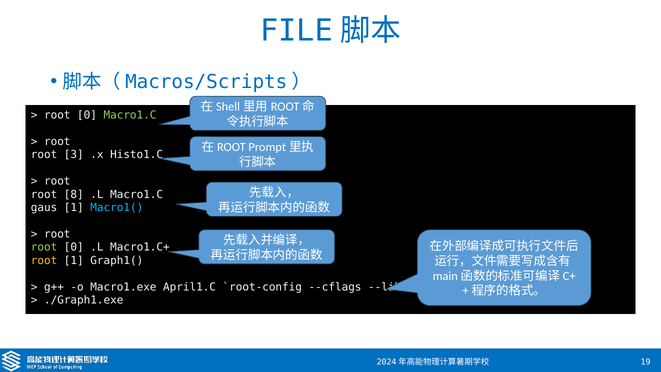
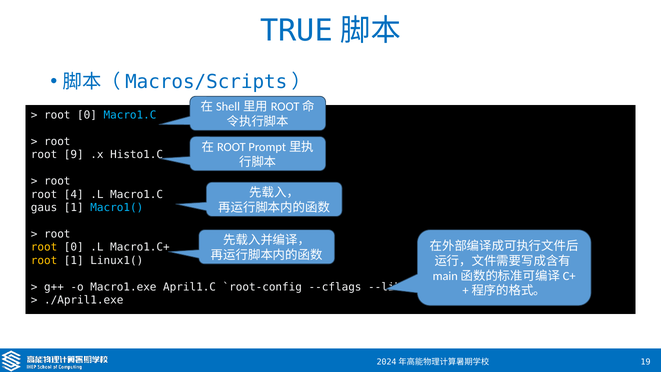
FILE: FILE -> TRUE
Macro1.C at (130, 115) colour: light green -> light blue
3: 3 -> 9
8: 8 -> 4
root at (44, 247) colour: light green -> yellow
Graph1(: Graph1( -> Linux1(
./Graph1.exe: ./Graph1.exe -> ./April1.exe
